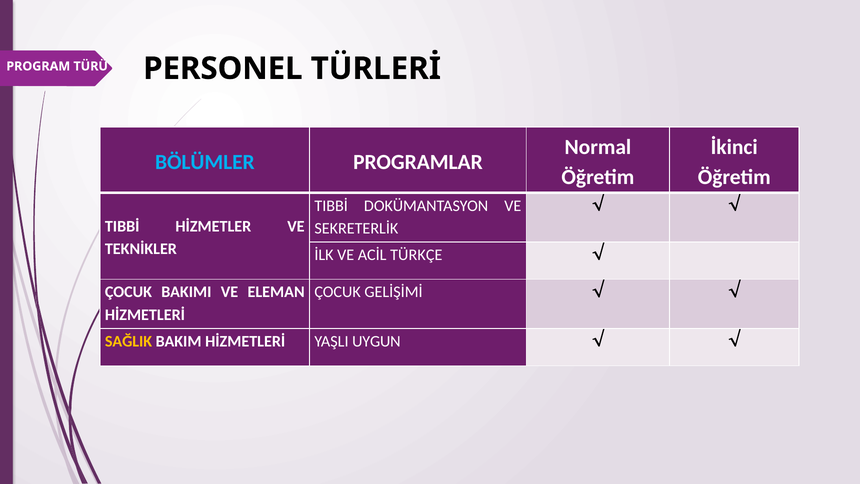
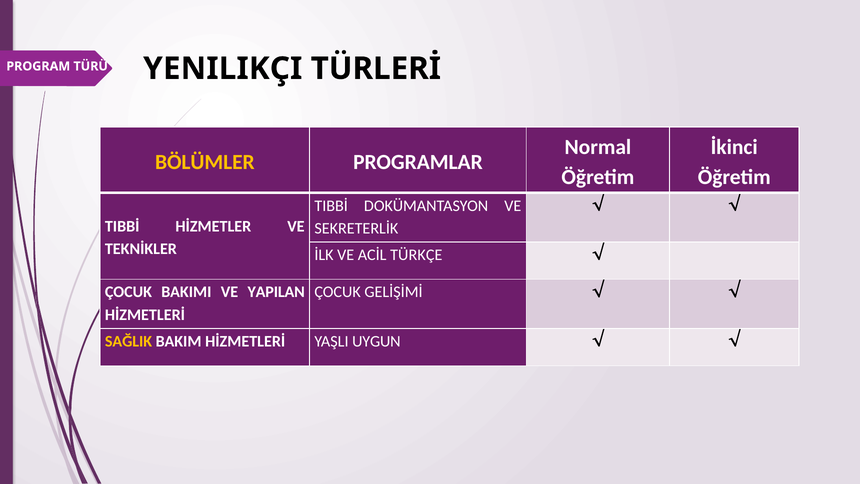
PERSONEL: PERSONEL -> YENILIKÇI
BÖLÜMLER colour: light blue -> yellow
ELEMAN: ELEMAN -> YAPILAN
